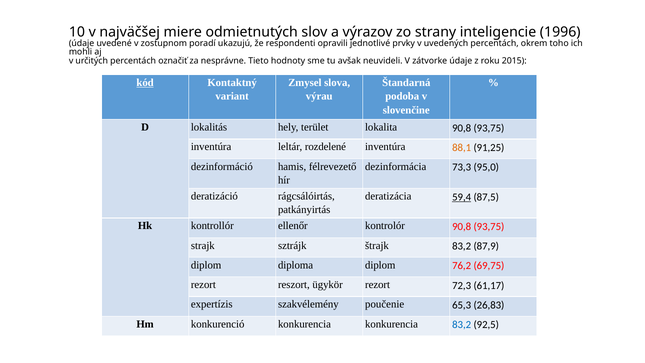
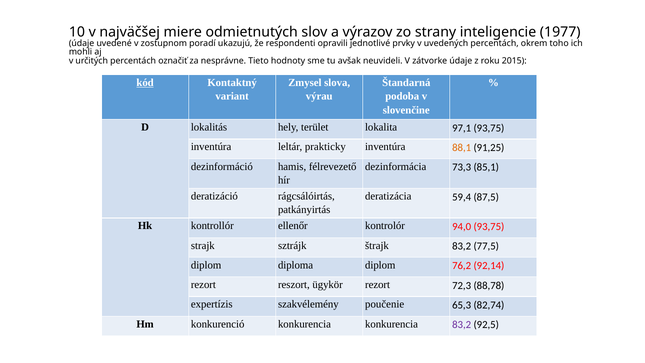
1996: 1996 -> 1977
lokalita 90,8: 90,8 -> 97,1
rozdelené: rozdelené -> prakticky
95,0: 95,0 -> 85,1
59,4 underline: present -> none
kontrolór 90,8: 90,8 -> 94,0
87,9: 87,9 -> 77,5
69,75: 69,75 -> 92,14
61,17: 61,17 -> 88,78
26,83: 26,83 -> 82,74
83,2 at (462, 325) colour: blue -> purple
